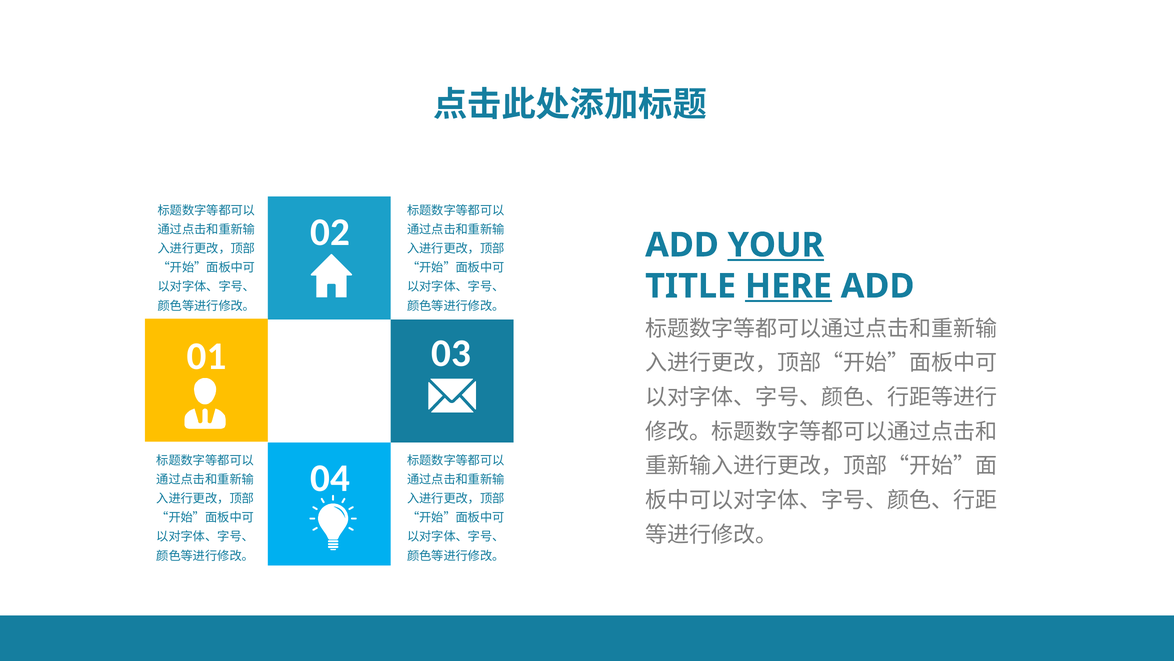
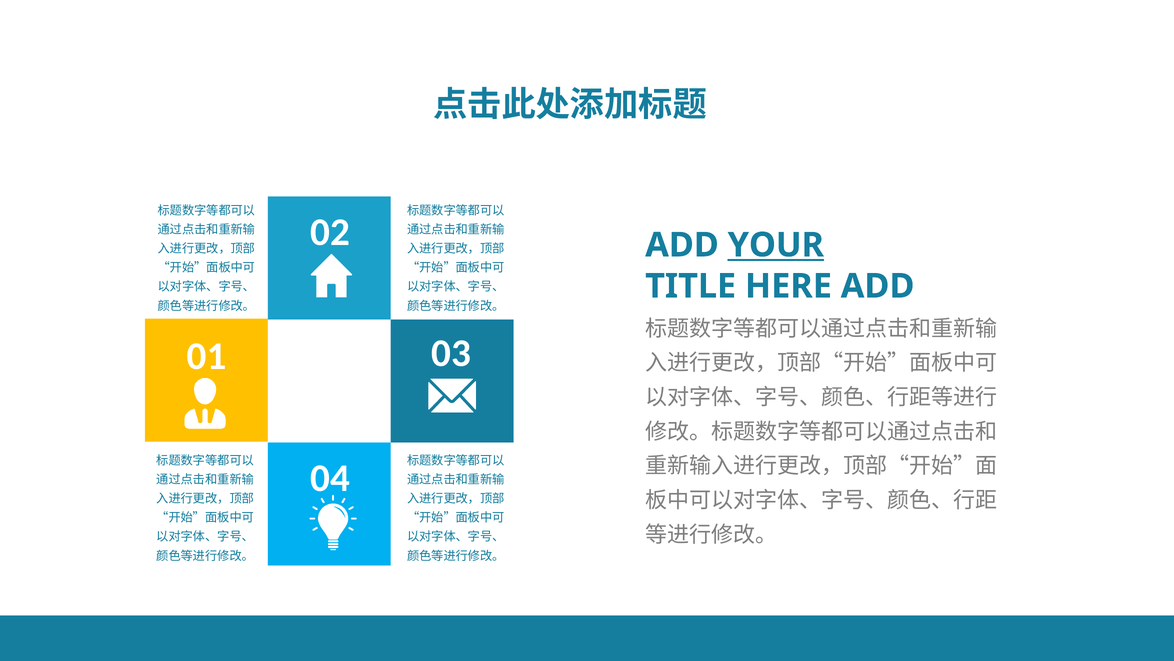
HERE underline: present -> none
